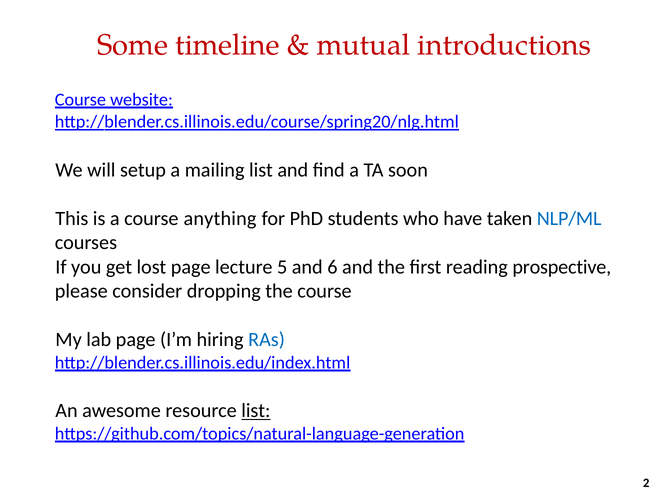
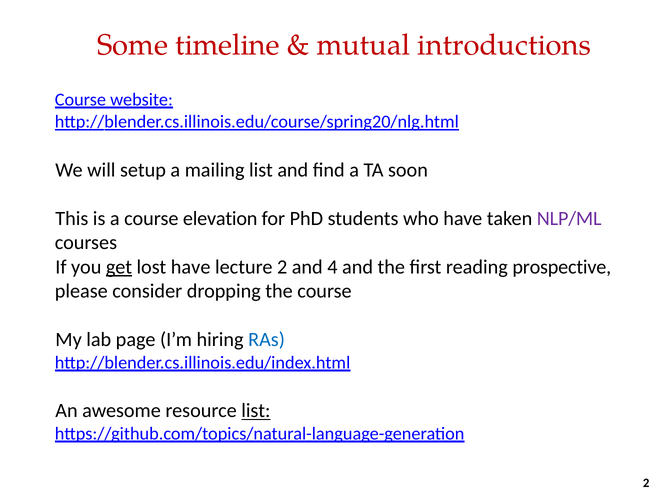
anything: anything -> elevation
NLP/ML colour: blue -> purple
get underline: none -> present
lost page: page -> have
lecture 5: 5 -> 2
6: 6 -> 4
